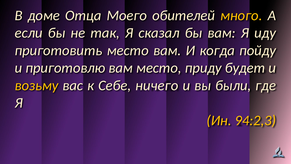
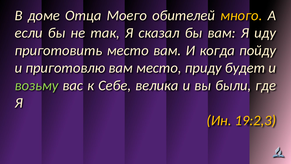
возьму colour: yellow -> light green
ничего: ничего -> велика
94:2,3: 94:2,3 -> 19:2,3
